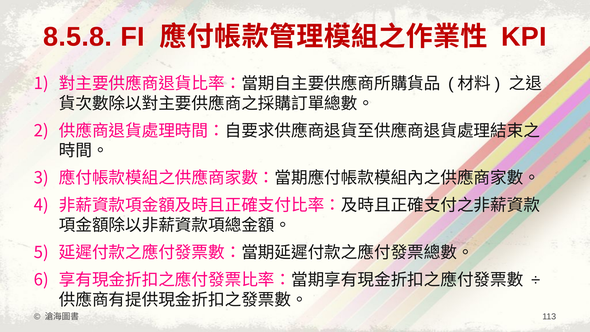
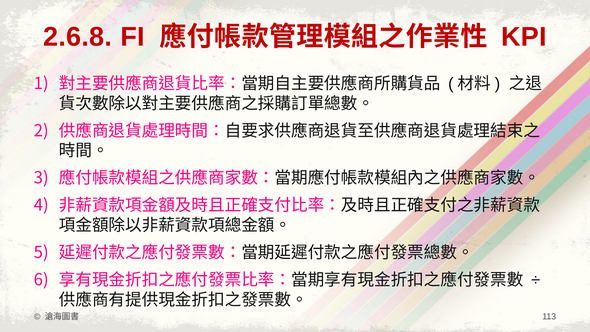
8.5.8: 8.5.8 -> 2.6.8
